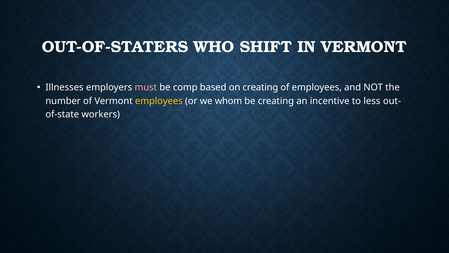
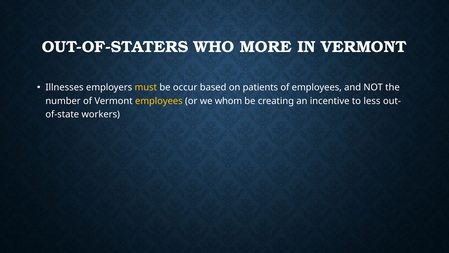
SHIFT: SHIFT -> MORE
must colour: pink -> yellow
comp: comp -> occur
on creating: creating -> patients
